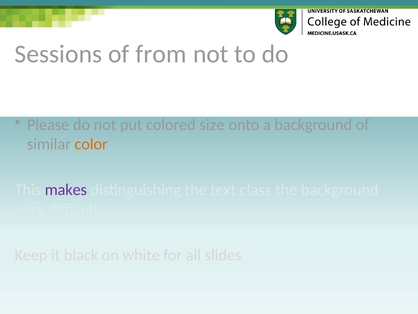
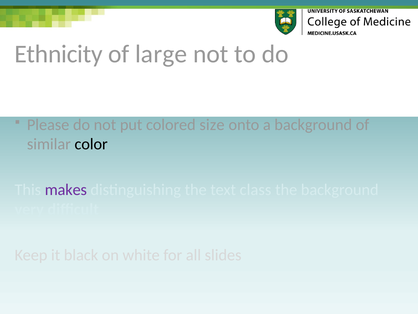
Sessions: Sessions -> Ethnicity
from: from -> large
color colour: orange -> black
